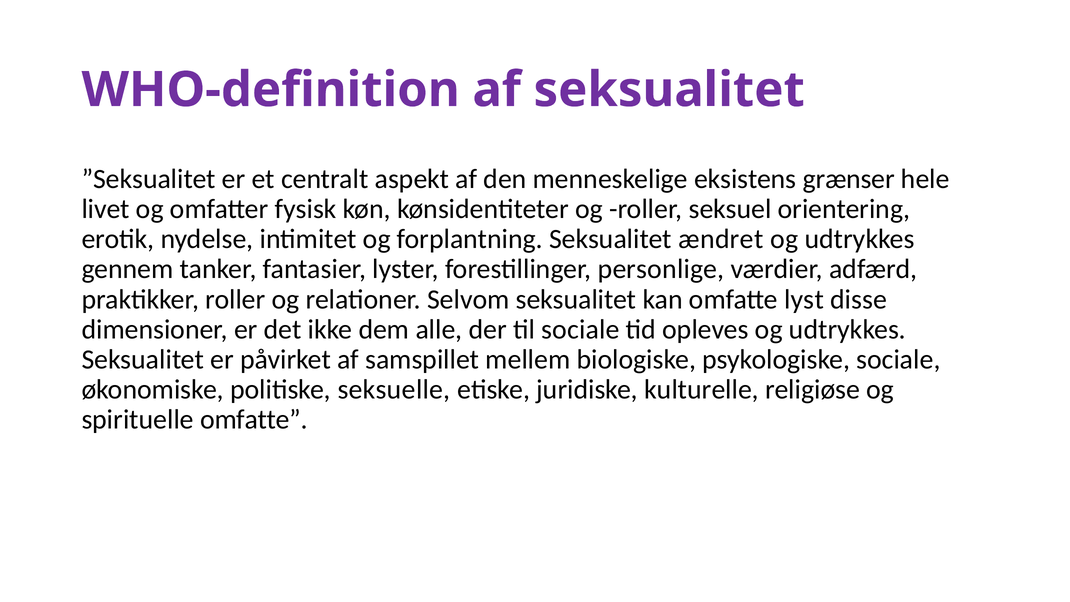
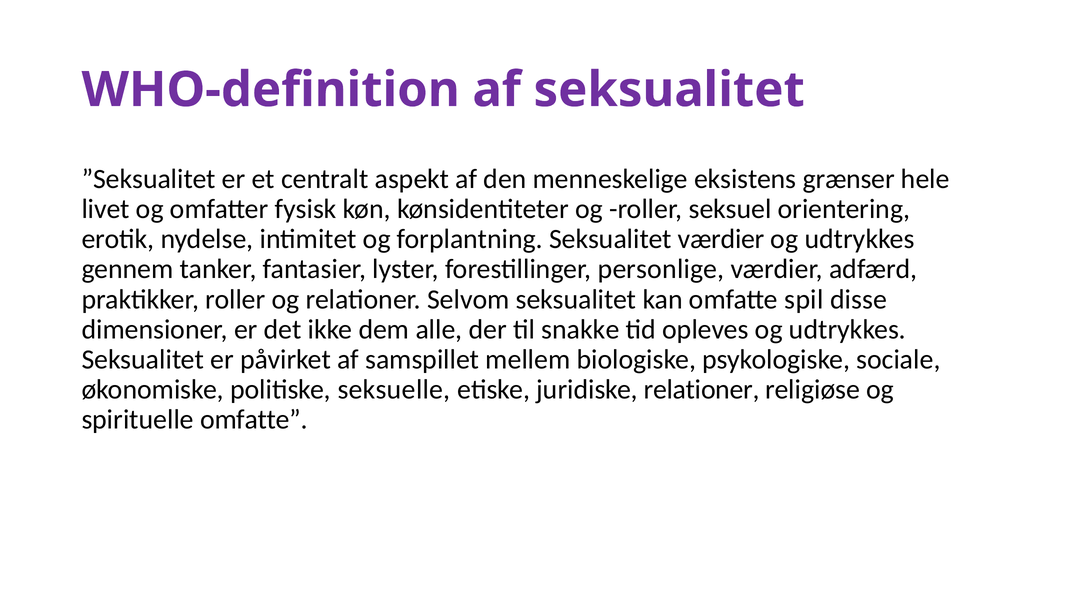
Seksualitet ændret: ændret -> værdier
lyst: lyst -> spil
til sociale: sociale -> snakke
juridiske kulturelle: kulturelle -> relationer
